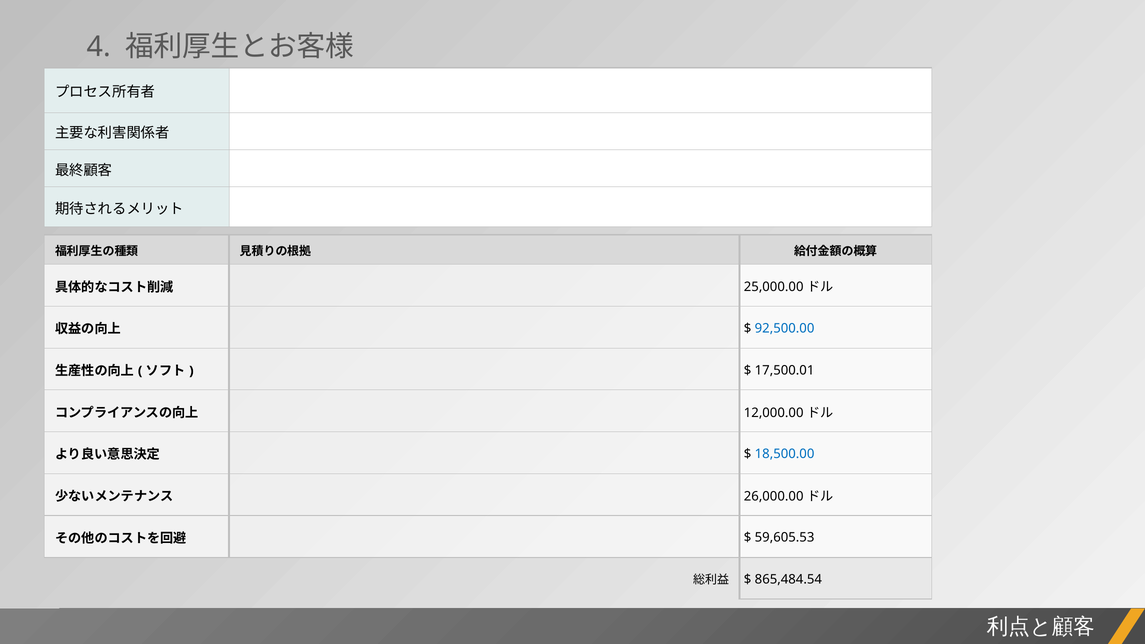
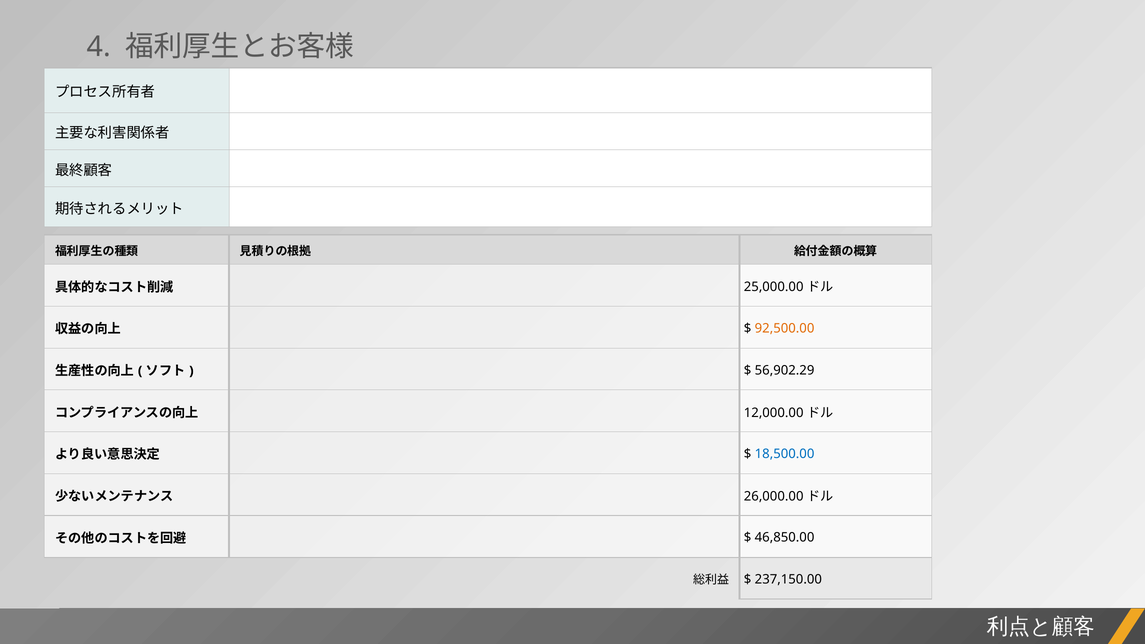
92,500.00 colour: blue -> orange
17,500.01: 17,500.01 -> 56,902.29
59,605.53: 59,605.53 -> 46,850.00
865,484.54: 865,484.54 -> 237,150.00
